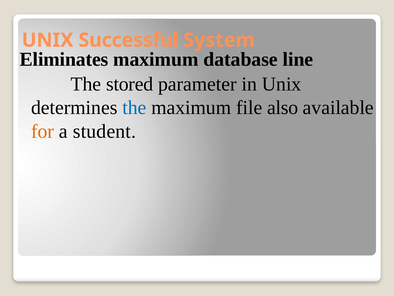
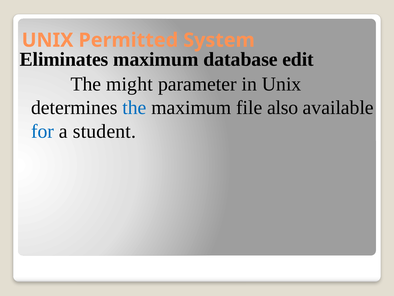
Successful: Successful -> Permitted
line: line -> edit
stored: stored -> might
for colour: orange -> blue
